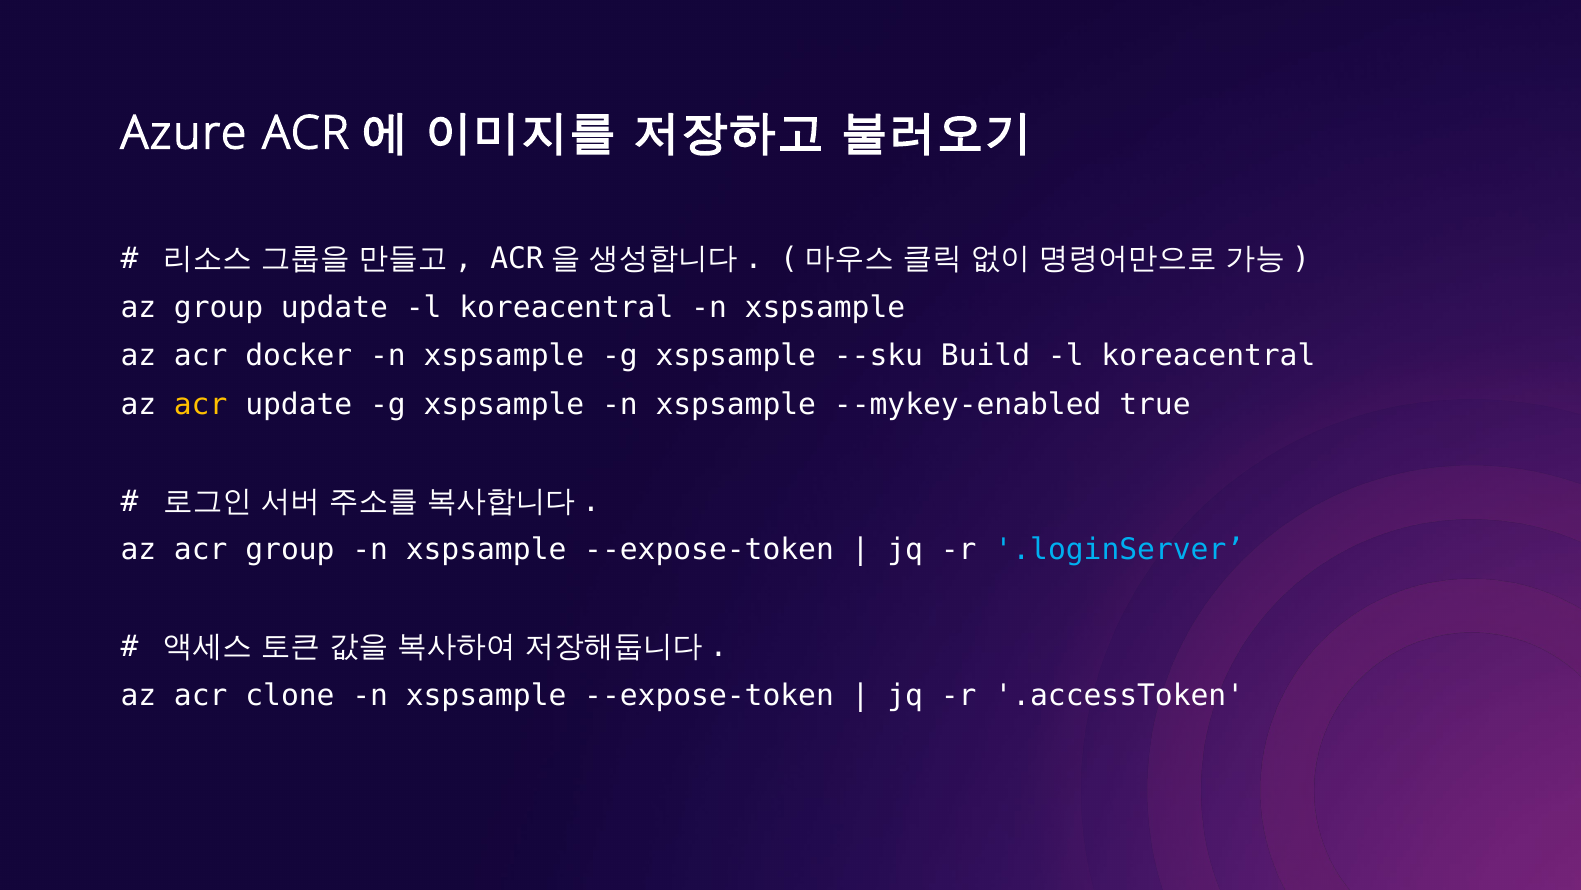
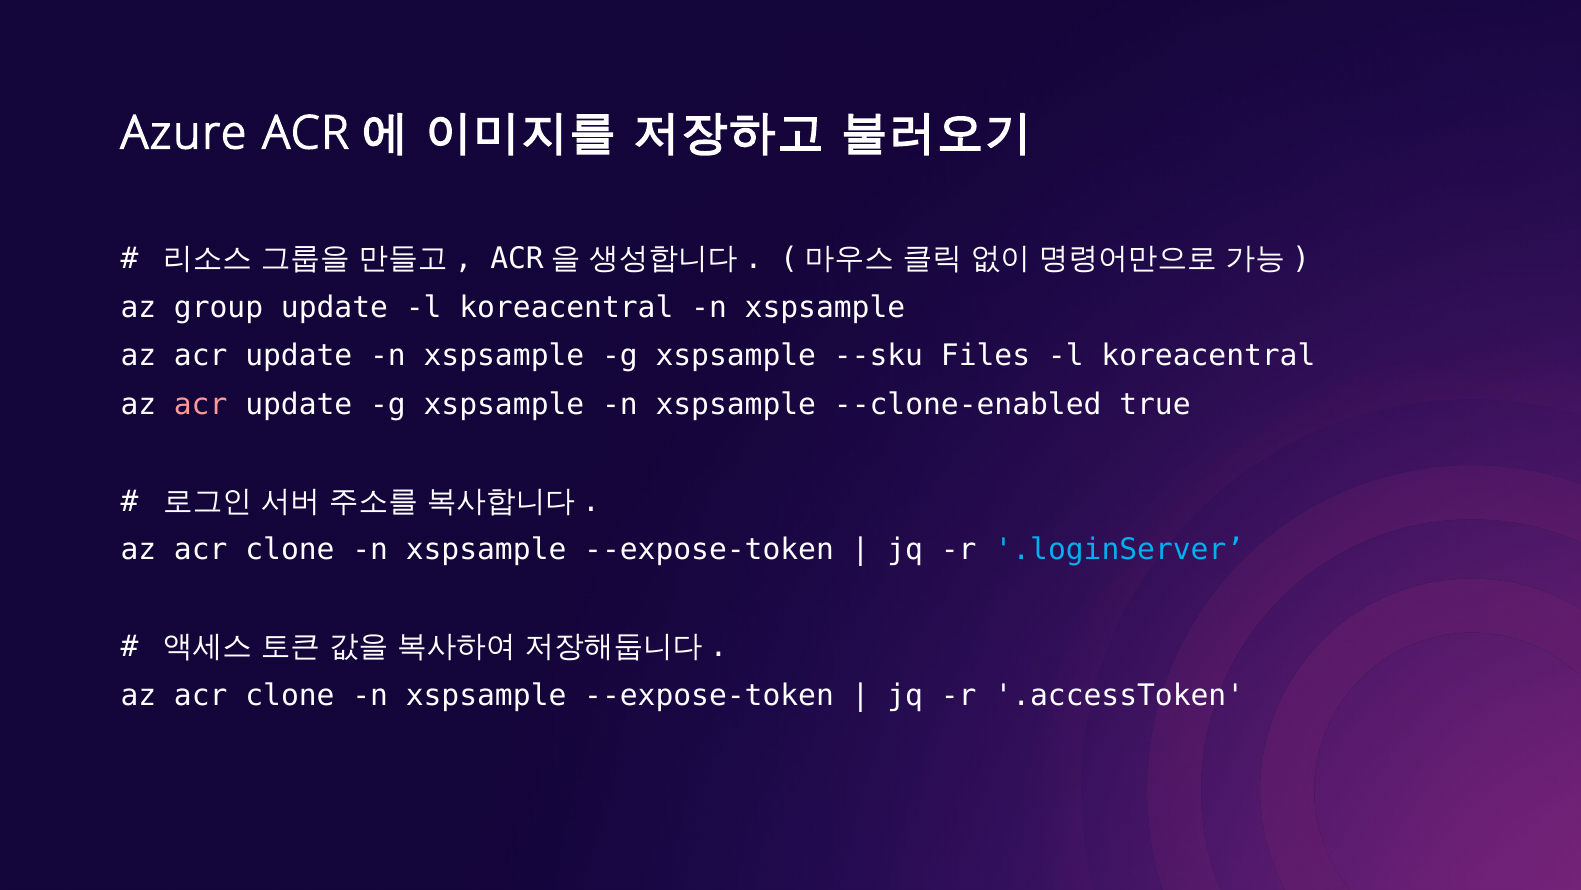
docker at (299, 356): docker -> update
Build: Build -> Files
acr at (201, 404) colour: yellow -> pink
--mykey-enabled: --mykey-enabled -> --clone-enabled
group at (290, 549): group -> clone
